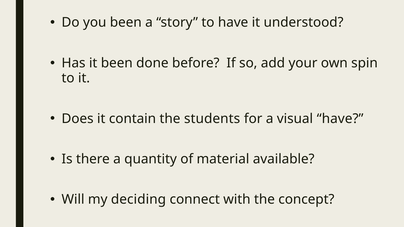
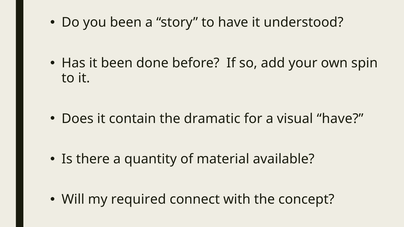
students: students -> dramatic
deciding: deciding -> required
